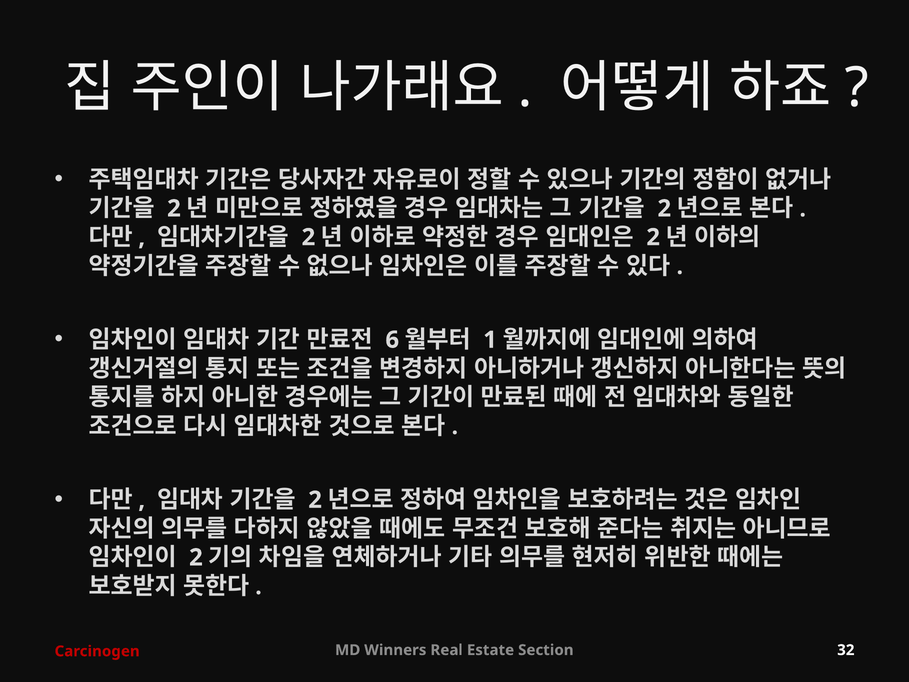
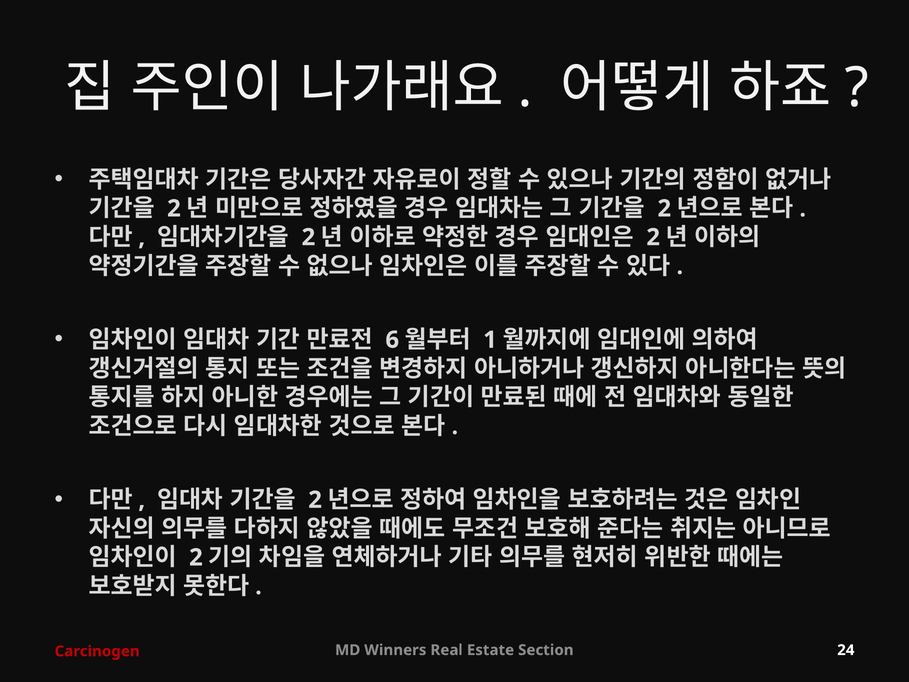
32: 32 -> 24
